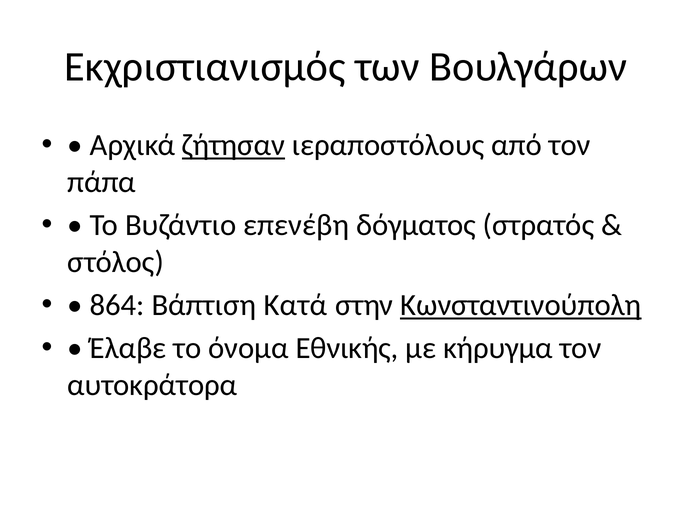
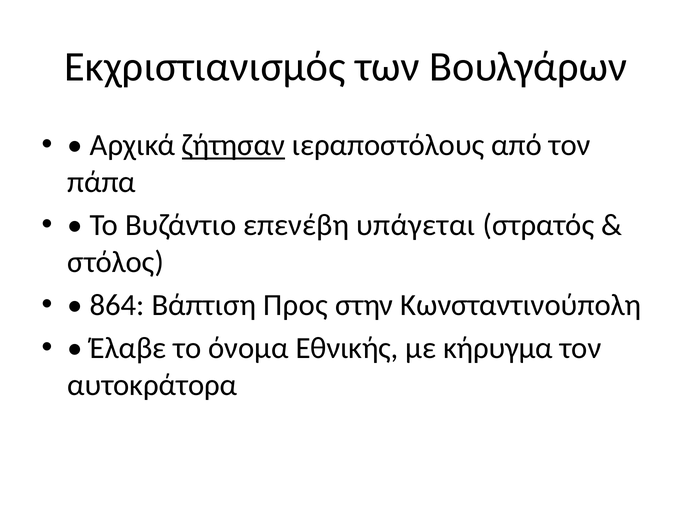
δόγματος: δόγματος -> υπάγεται
Κατά: Κατά -> Προς
Κωνσταντινούπολη underline: present -> none
